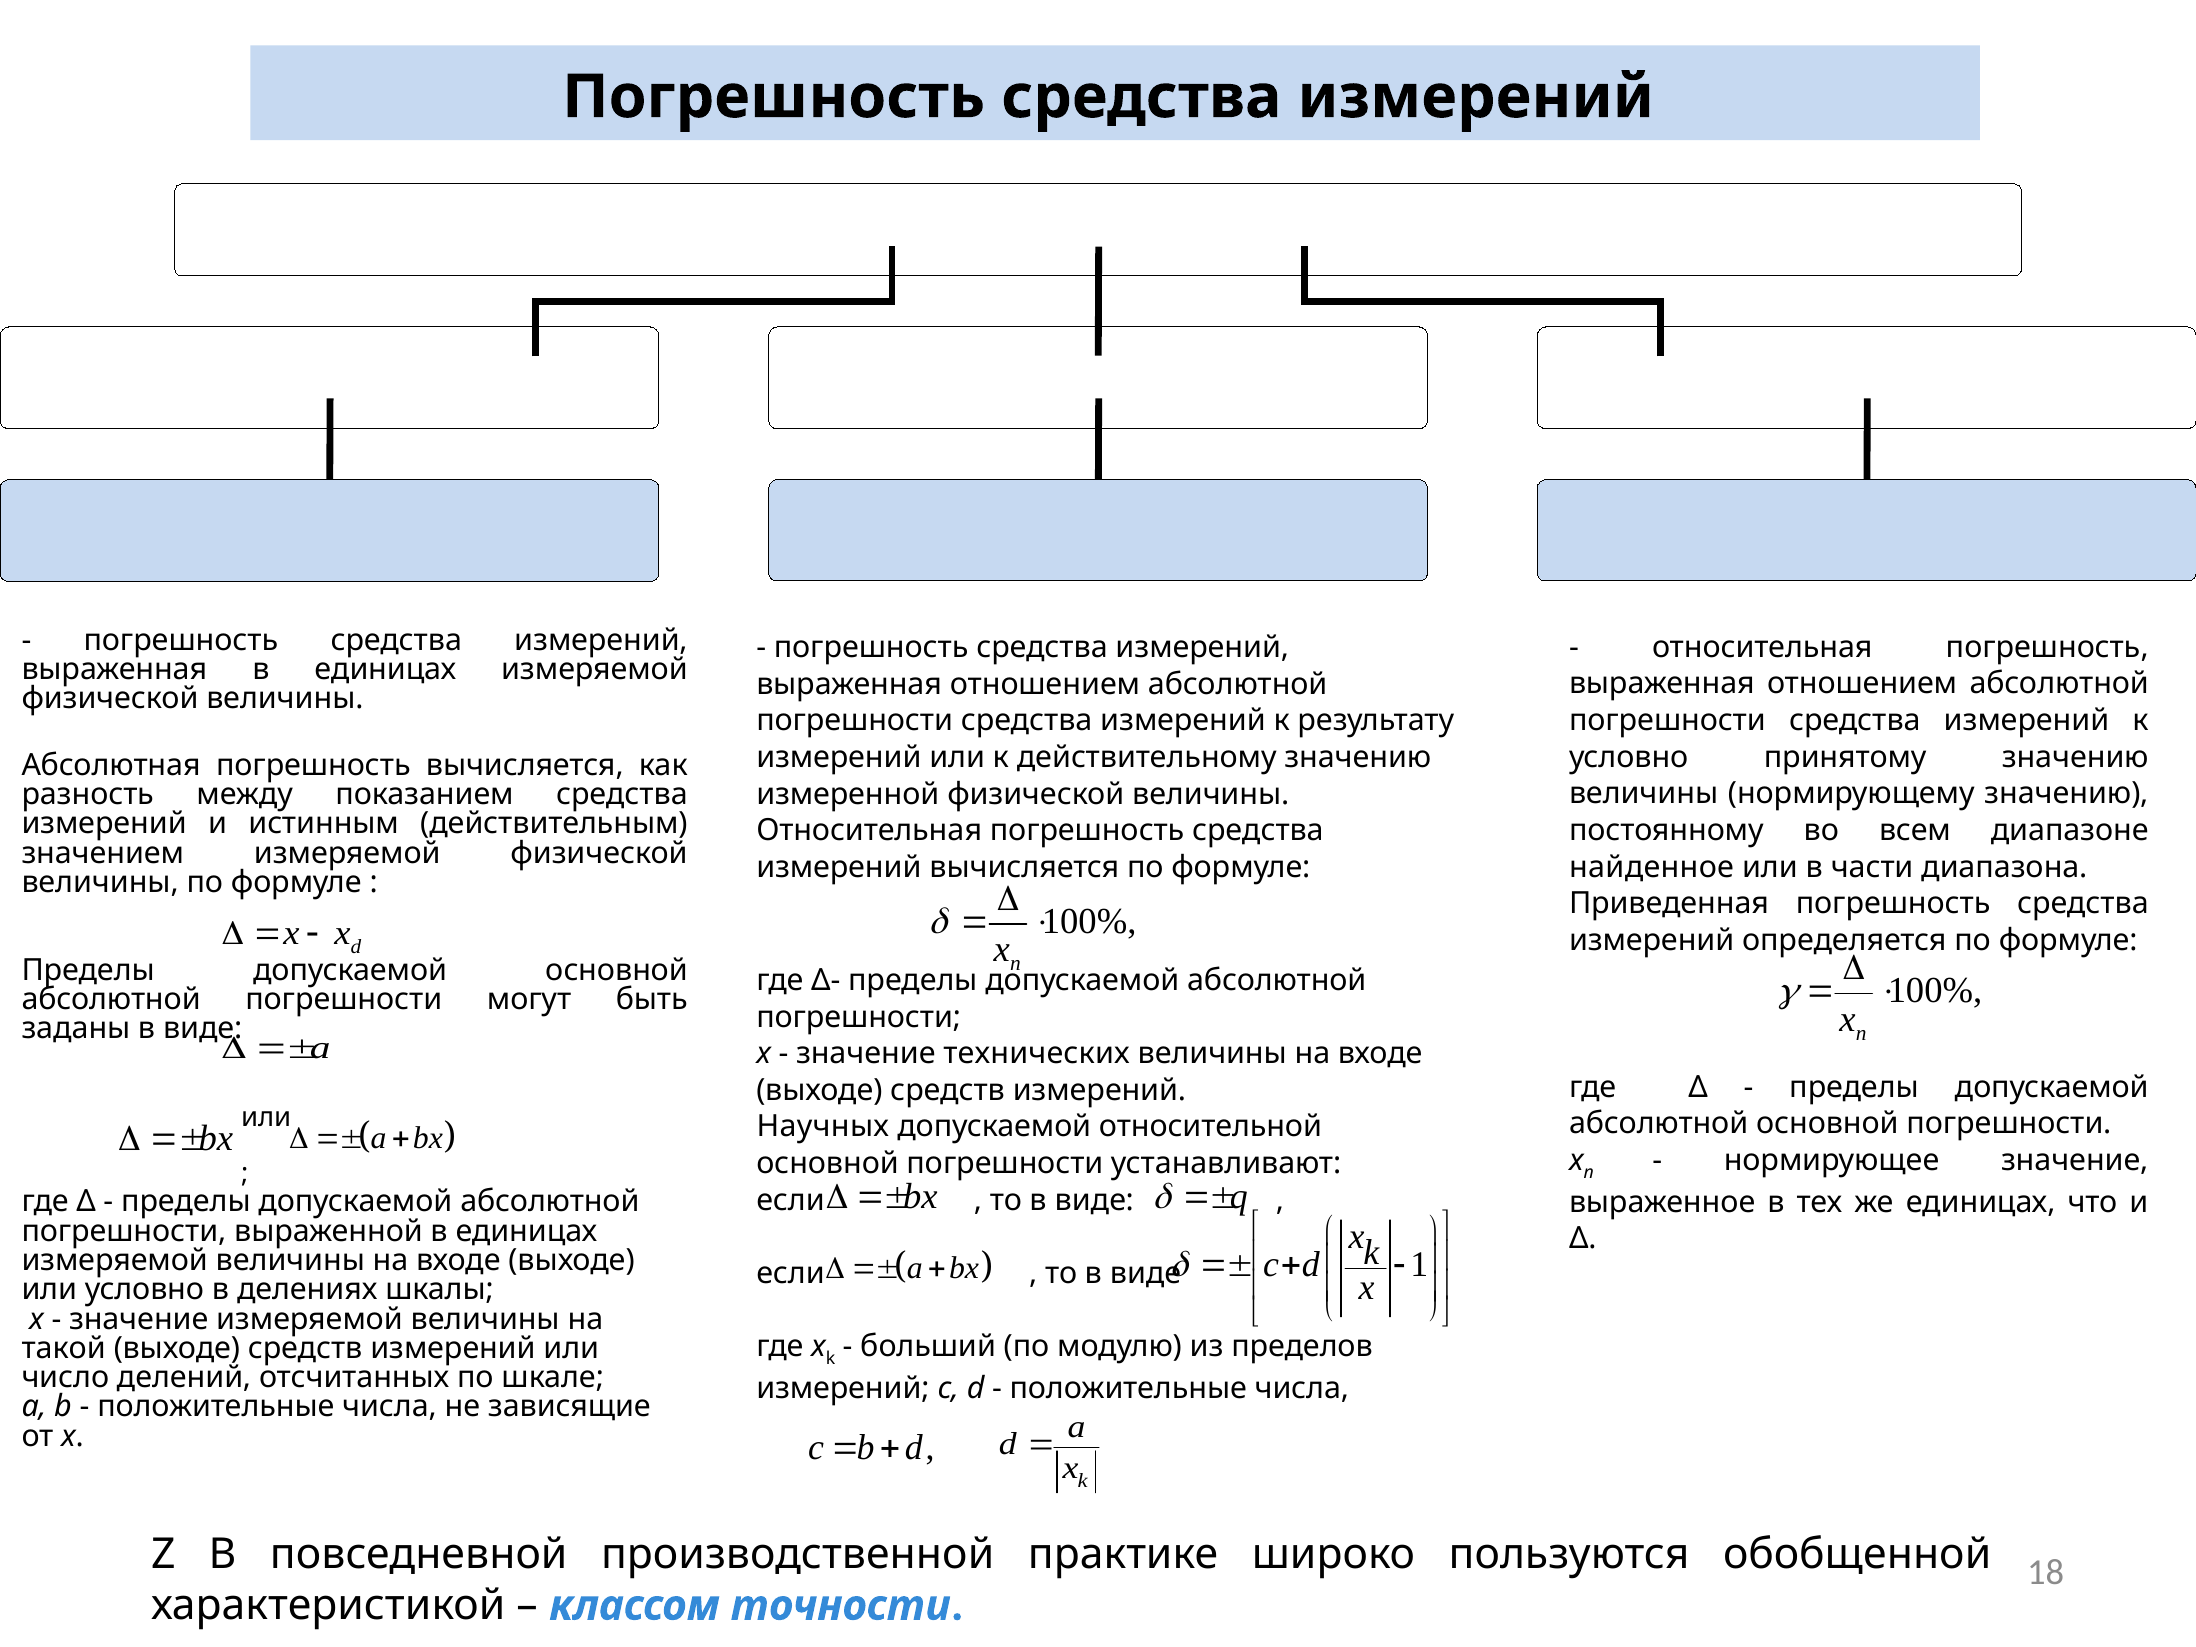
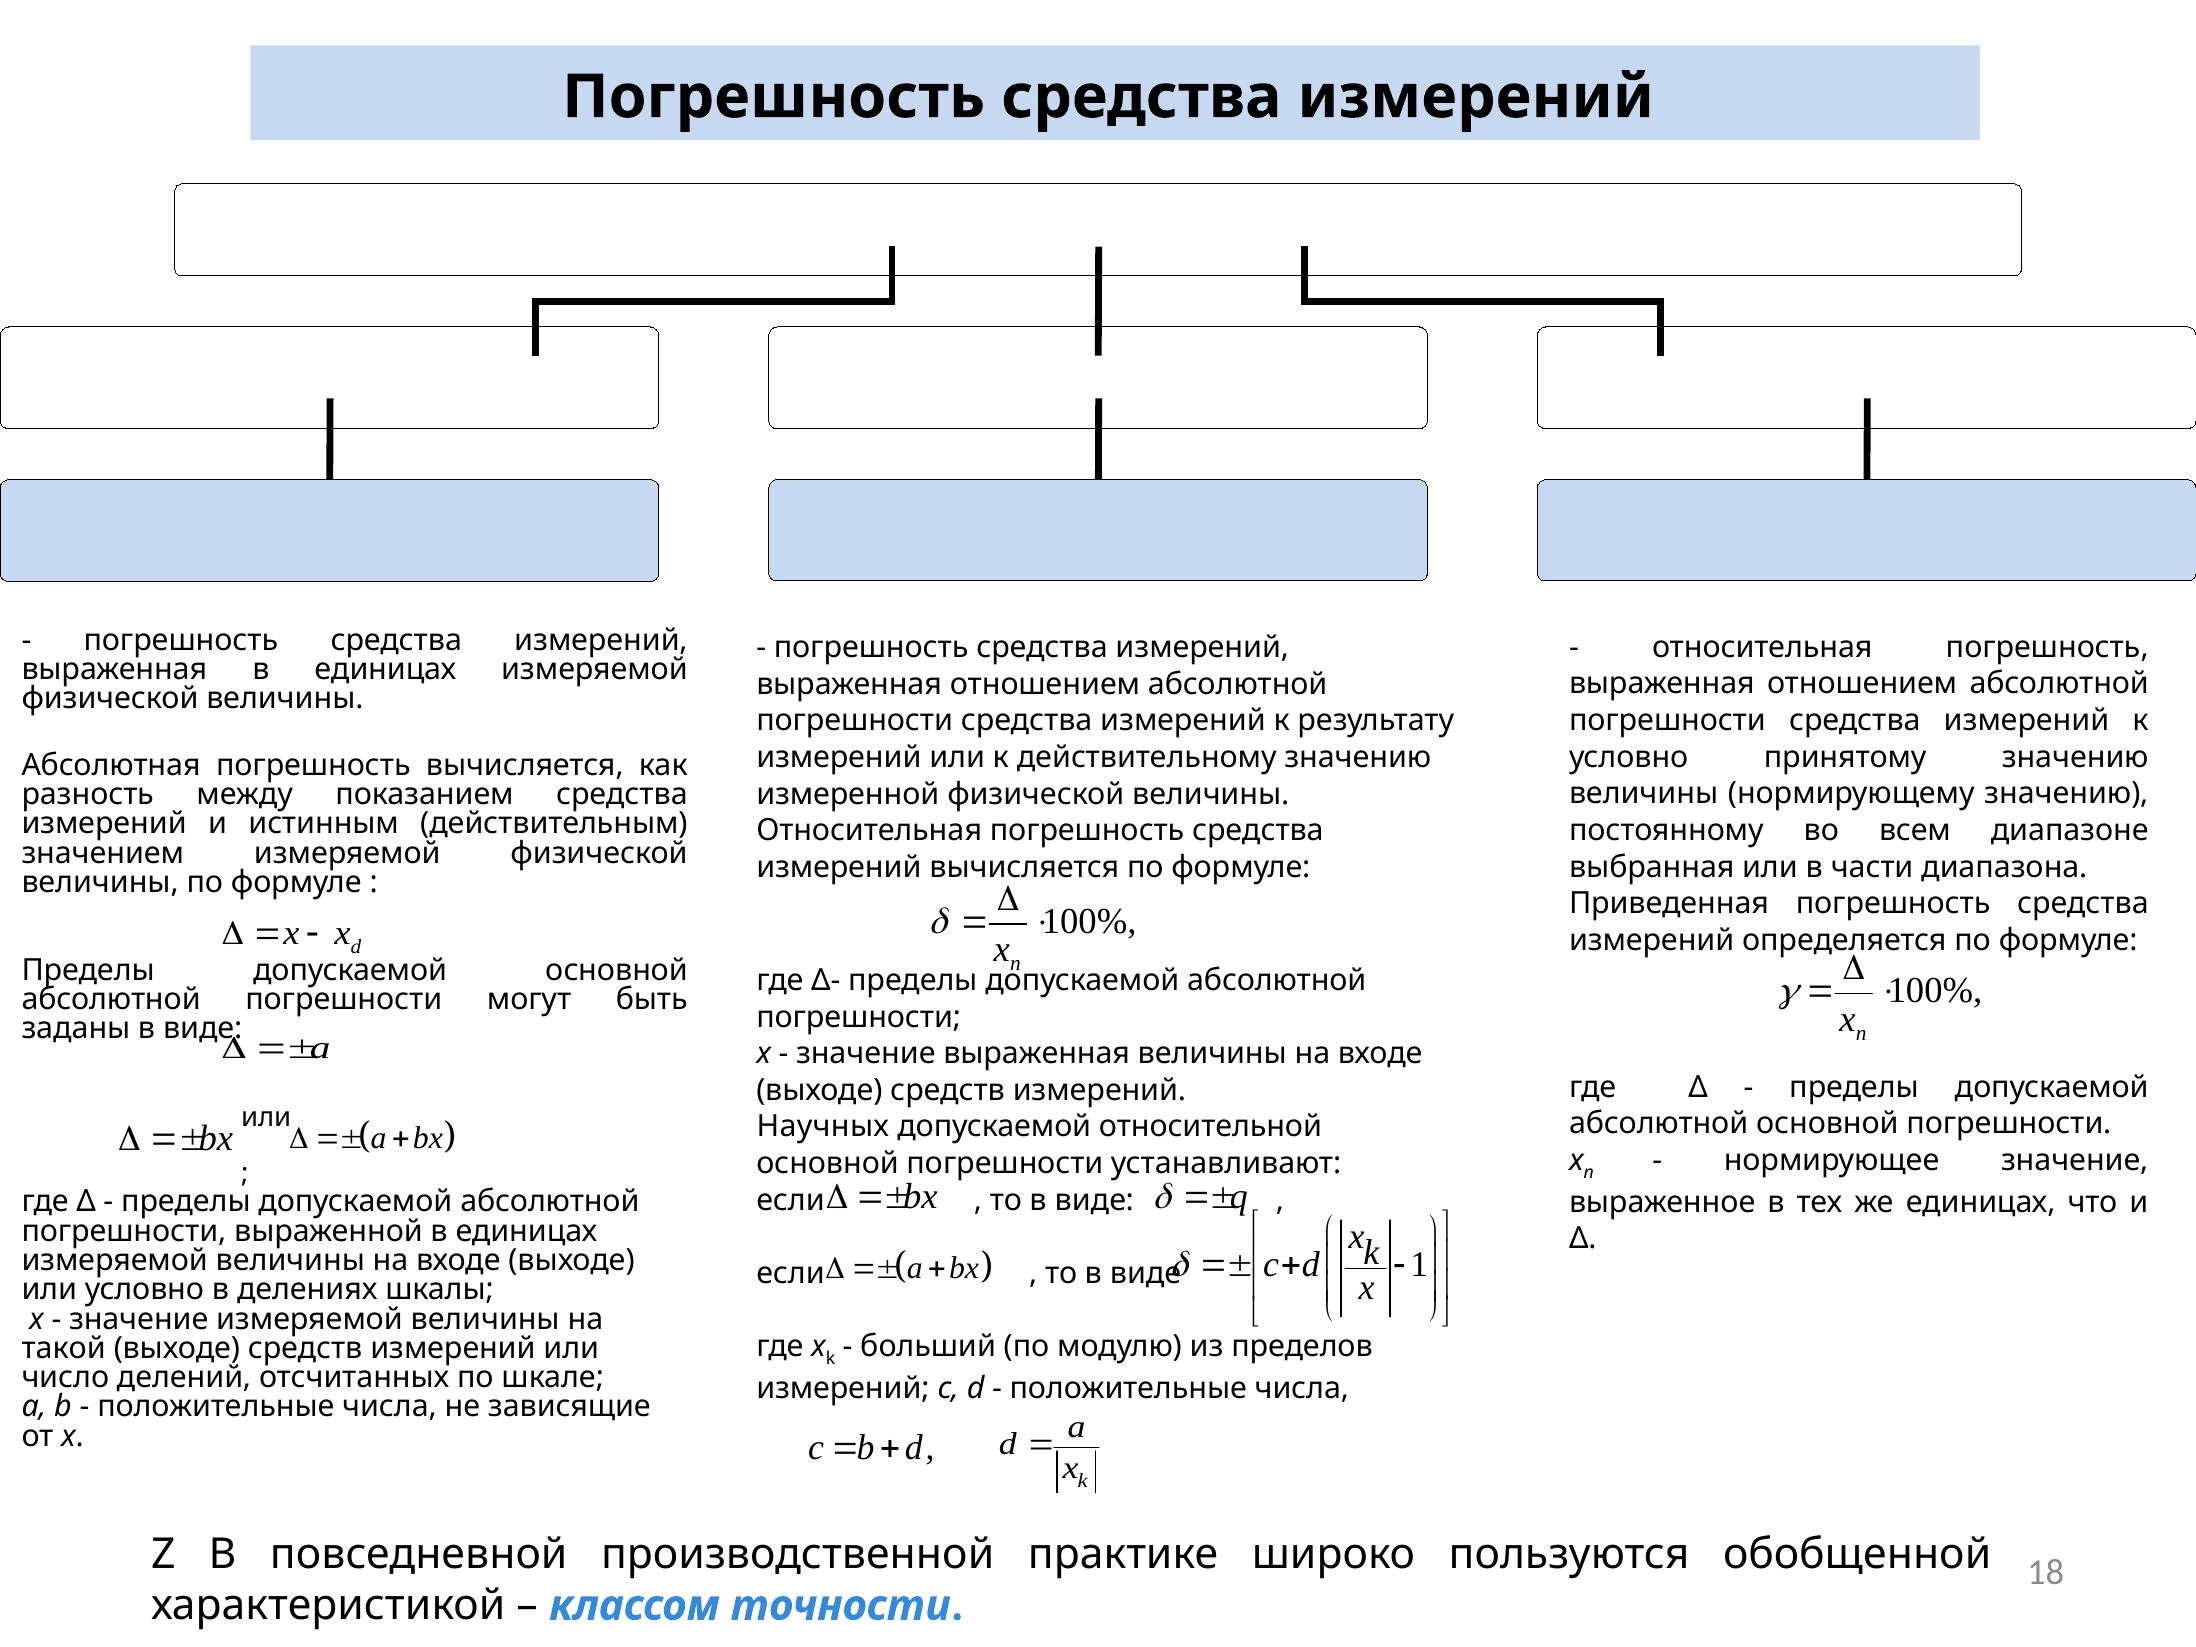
найденное: найденное -> выбранная
значение технических: технических -> выраженная
